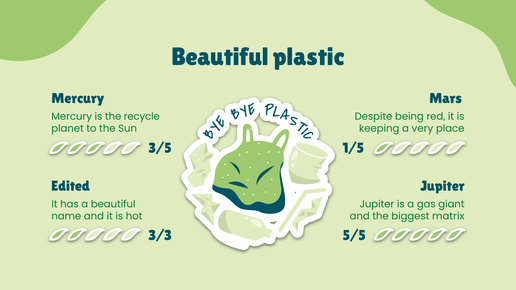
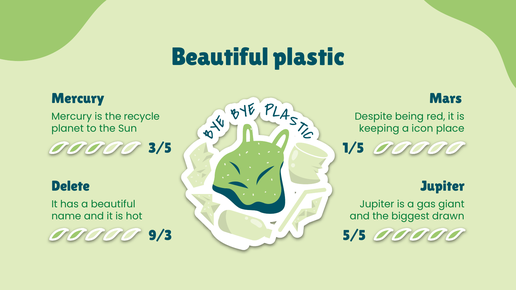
very: very -> icon
Edited: Edited -> Delete
matrix: matrix -> drawn
3/3: 3/3 -> 9/3
